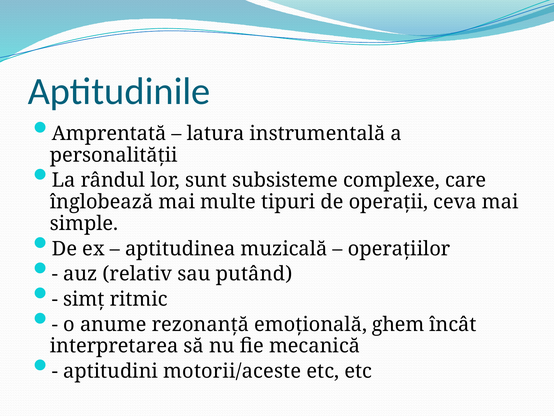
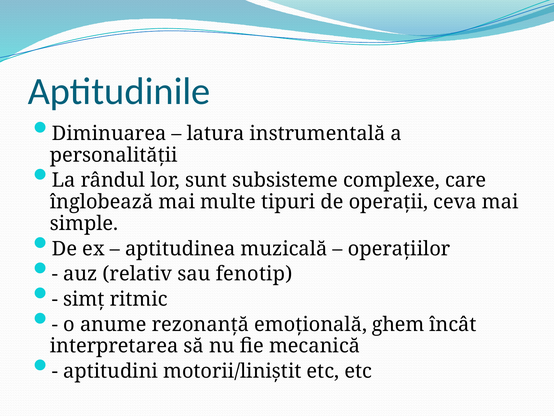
Amprentată: Amprentată -> Diminuarea
putând: putând -> fenotip
motorii/aceste: motorii/aceste -> motorii/liniștit
